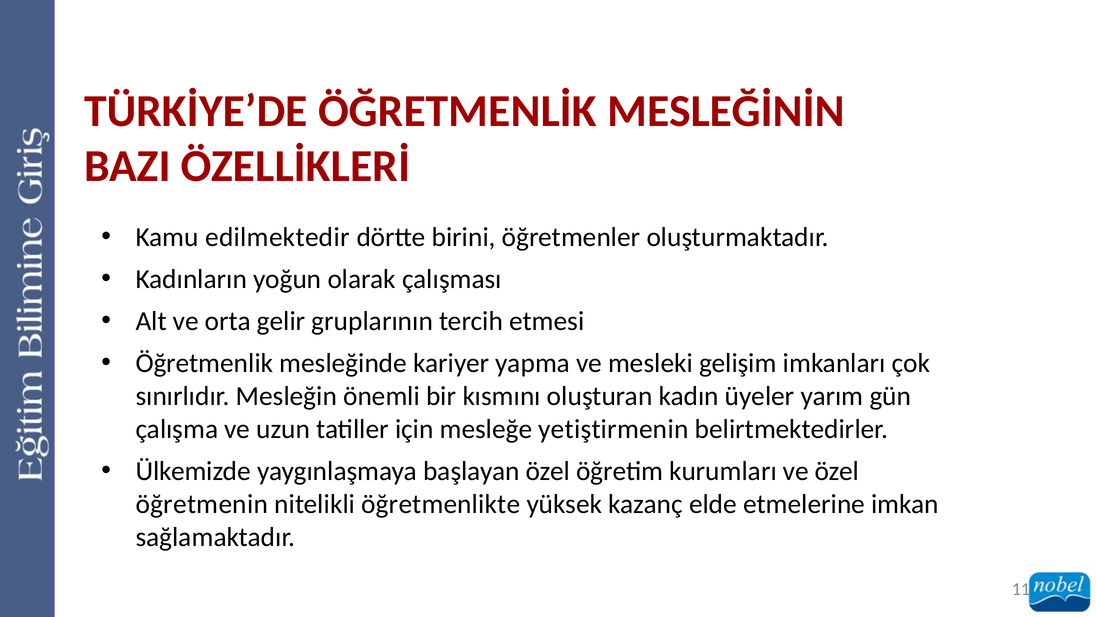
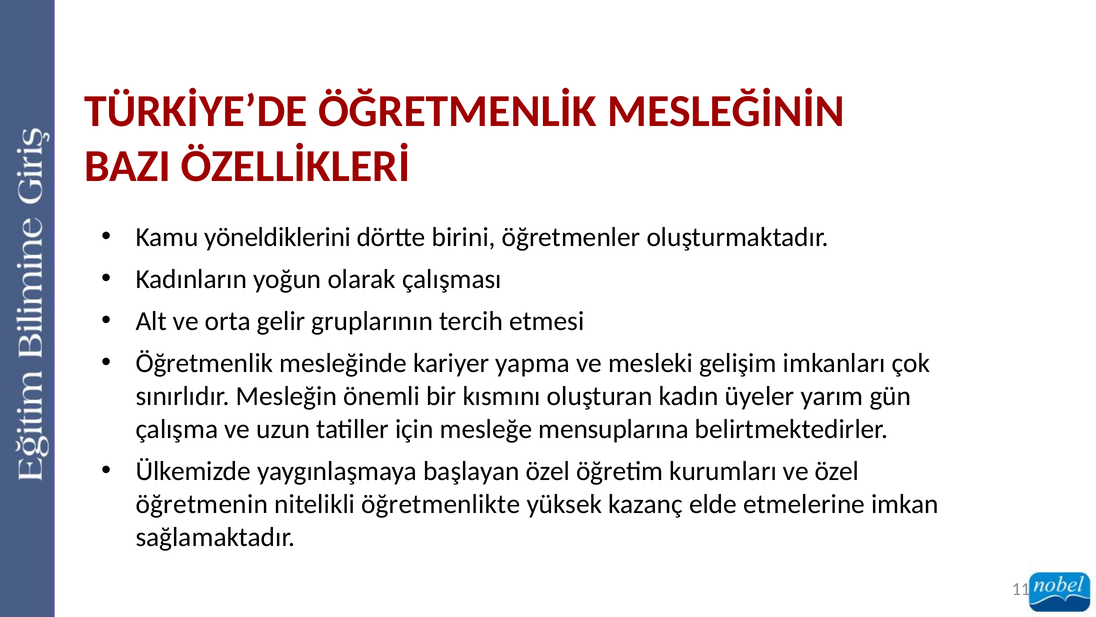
edilmektedir: edilmektedir -> yöneldiklerini
yetiştirmenin: yetiştirmenin -> mensuplarına
